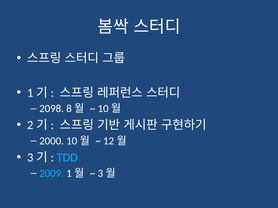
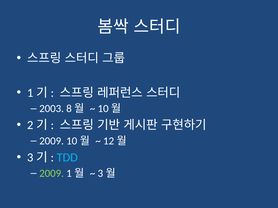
2098: 2098 -> 2003
2000 at (52, 141): 2000 -> 2009
2009 at (52, 174) colour: light blue -> light green
